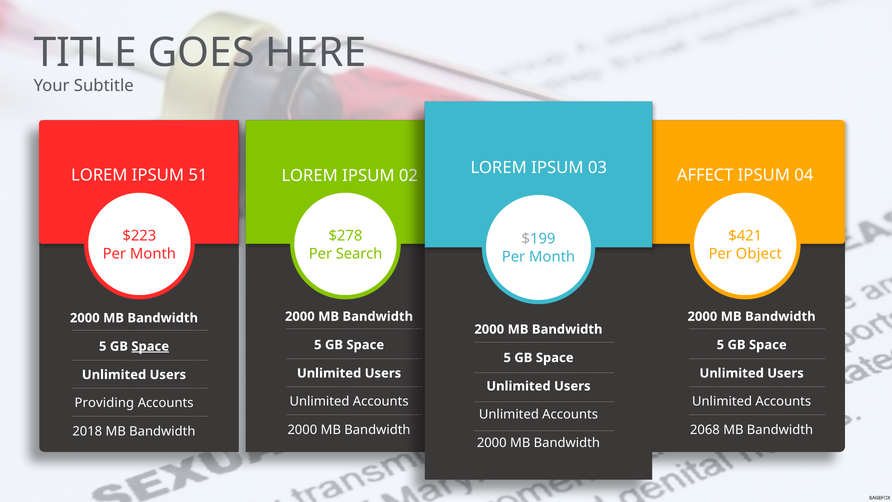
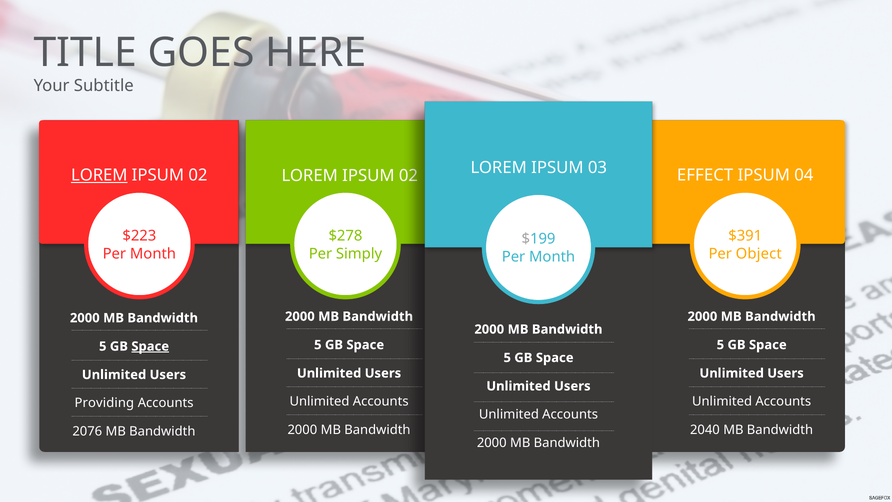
LOREM at (99, 175) underline: none -> present
51 at (198, 175): 51 -> 02
AFFECT: AFFECT -> EFFECT
$421: $421 -> $391
Search: Search -> Simply
2068: 2068 -> 2040
2018: 2018 -> 2076
